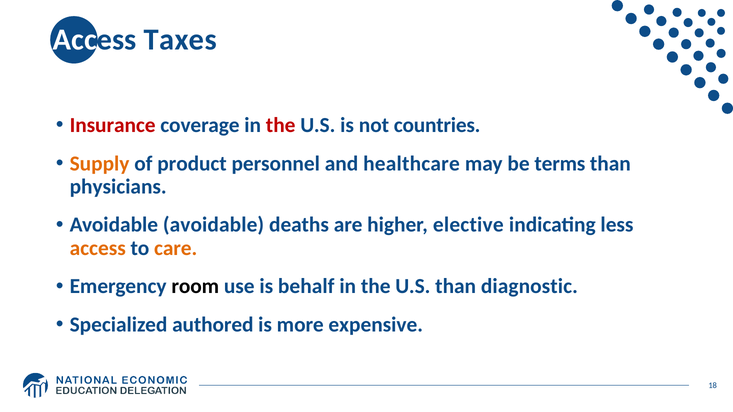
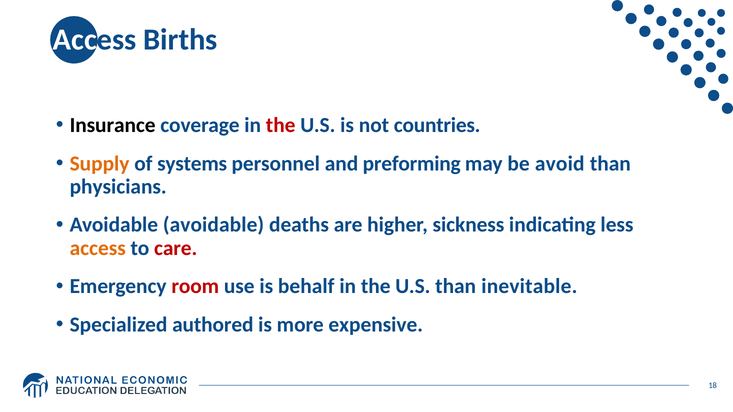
Taxes: Taxes -> Births
Insurance colour: red -> black
product: product -> systems
healthcare: healthcare -> preforming
terms: terms -> avoid
elective: elective -> sickness
care colour: orange -> red
room colour: black -> red
diagnostic: diagnostic -> inevitable
